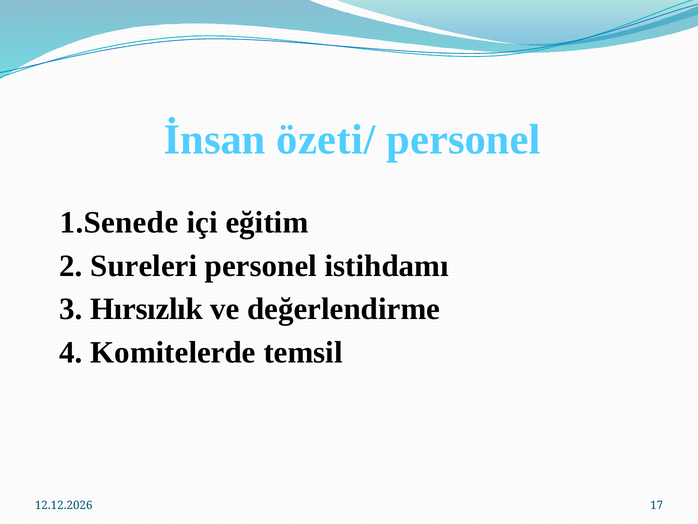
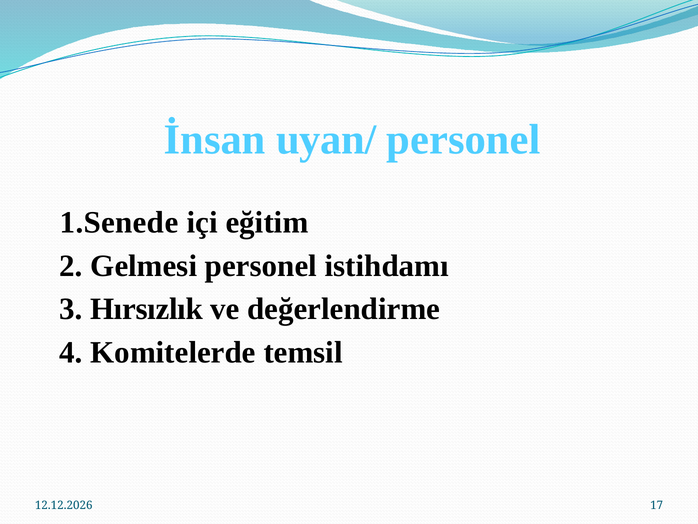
özeti/: özeti/ -> uyan/
Sureleri: Sureleri -> Gelmesi
